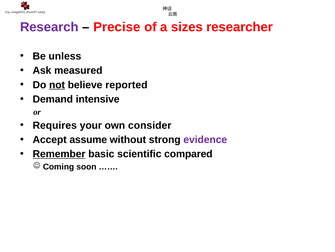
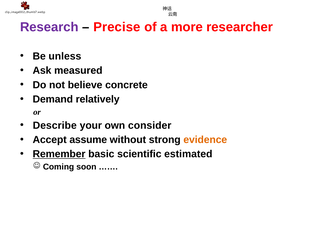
sizes: sizes -> more
not underline: present -> none
reported: reported -> concrete
intensive: intensive -> relatively
Requires: Requires -> Describe
evidence colour: purple -> orange
compared: compared -> estimated
